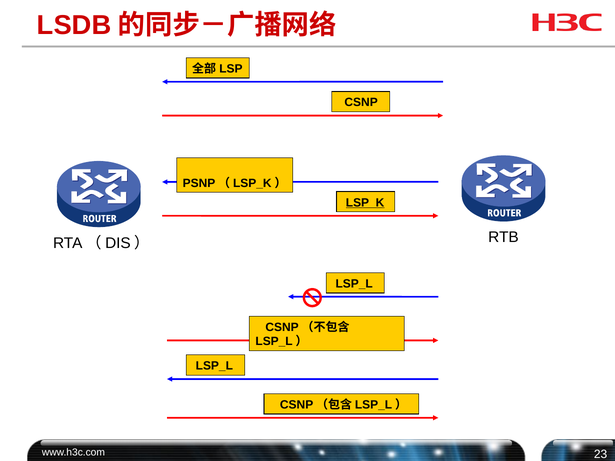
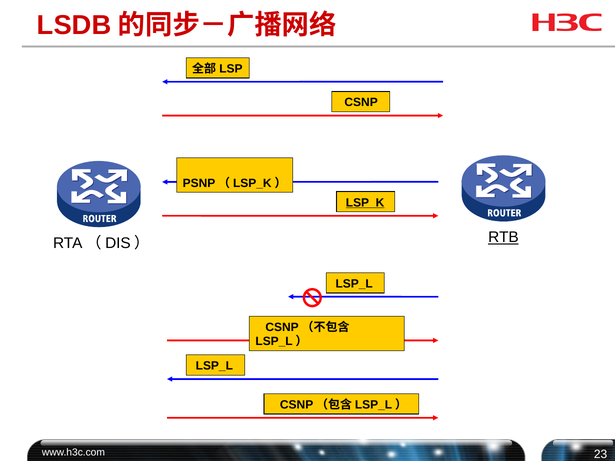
RTB underline: none -> present
